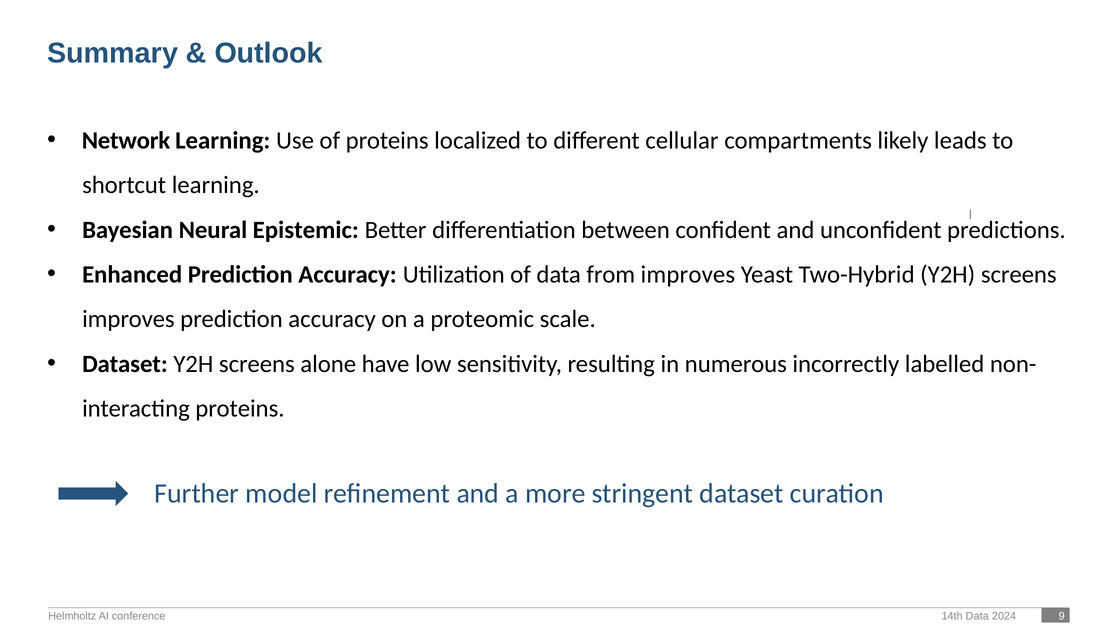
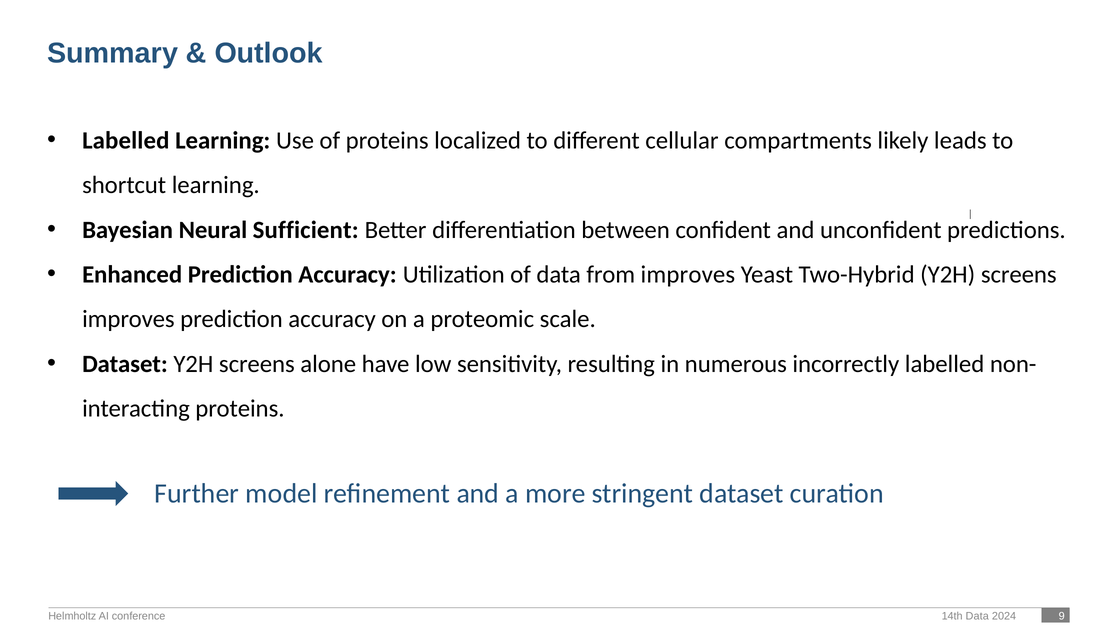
Network at (126, 141): Network -> Labelled
Epistemic: Epistemic -> Sufficient
